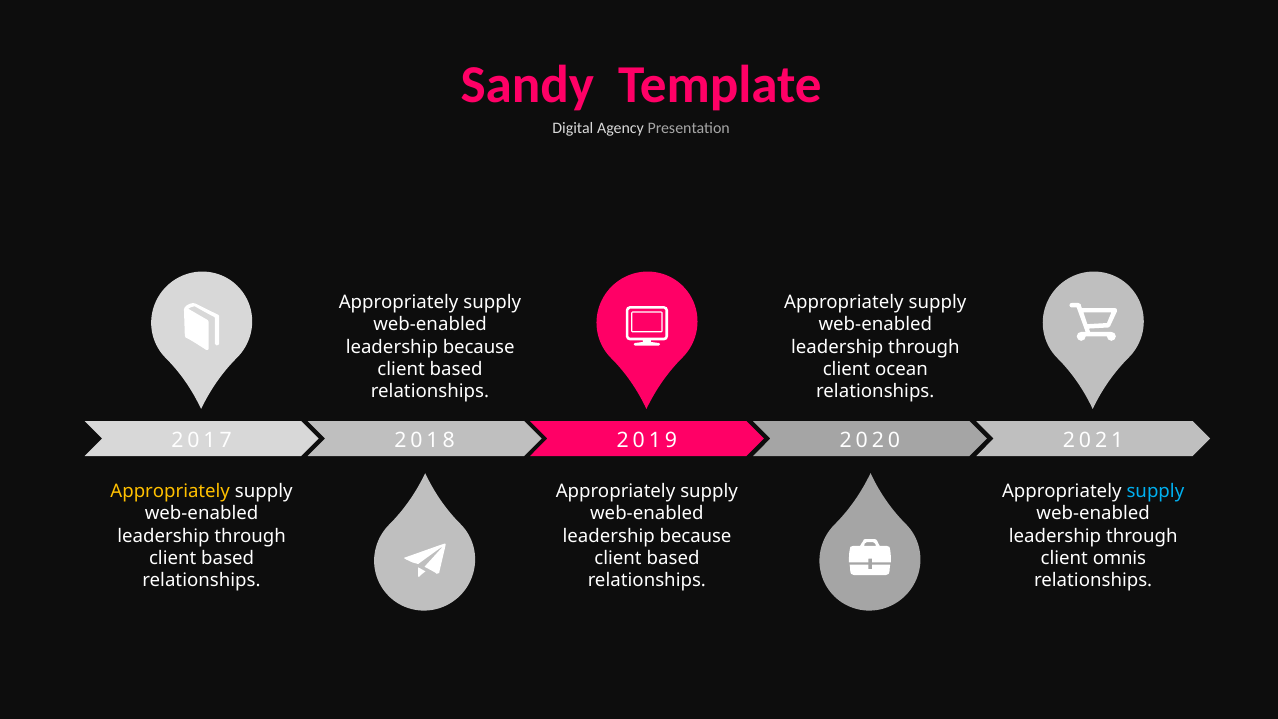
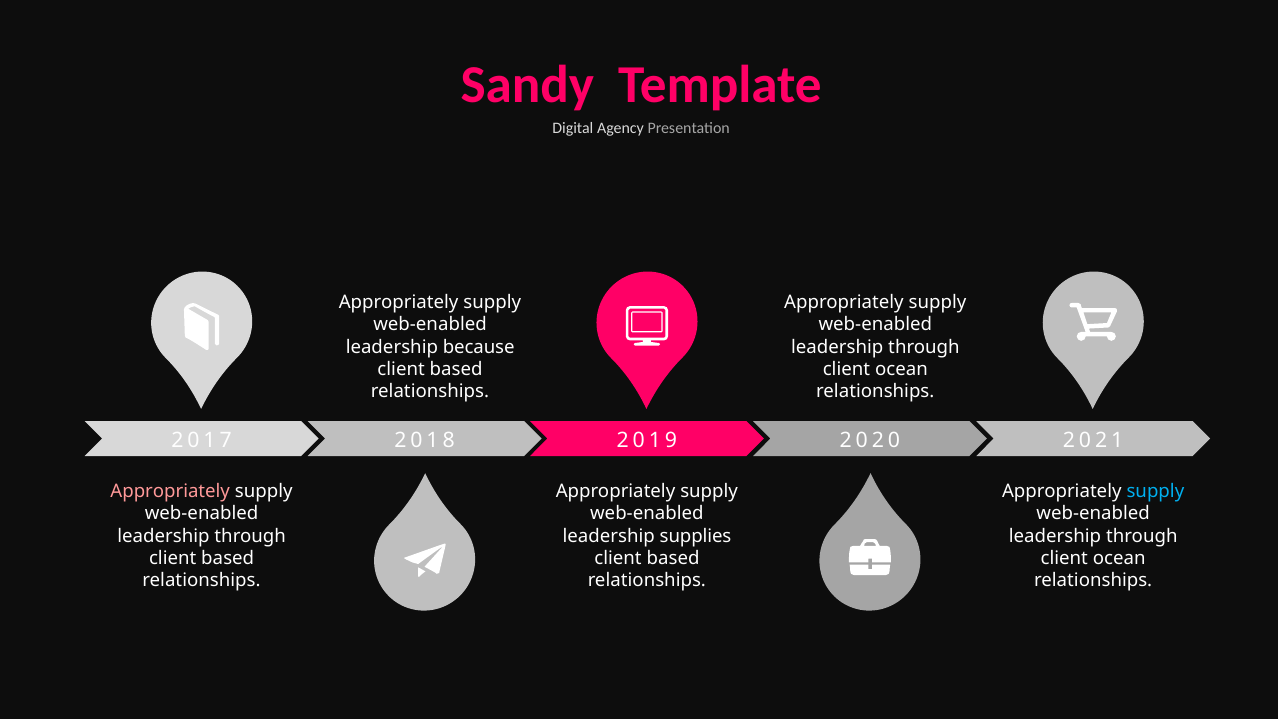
Appropriately at (170, 491) colour: yellow -> pink
because at (696, 536): because -> supplies
omnis at (1119, 558): omnis -> ocean
